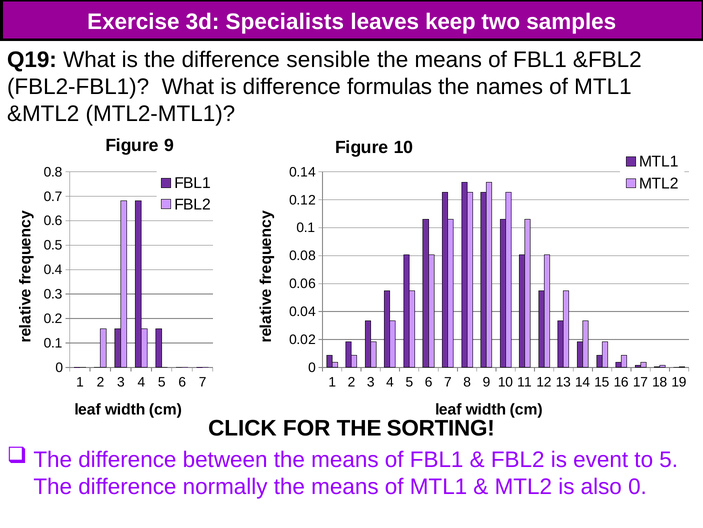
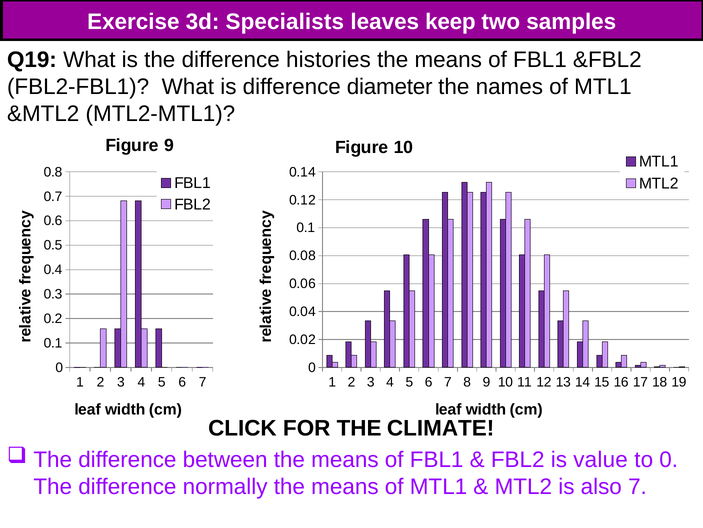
sensible: sensible -> histories
formulas: formulas -> diameter
SORTING: SORTING -> CLIMATE
event: event -> value
to 5: 5 -> 0
also 0: 0 -> 7
